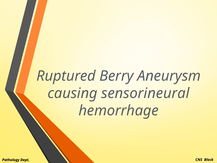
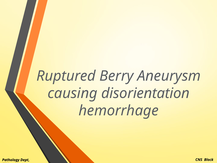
sensorineural: sensorineural -> disorientation
